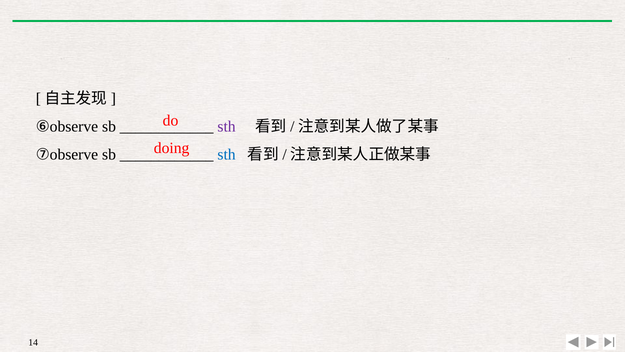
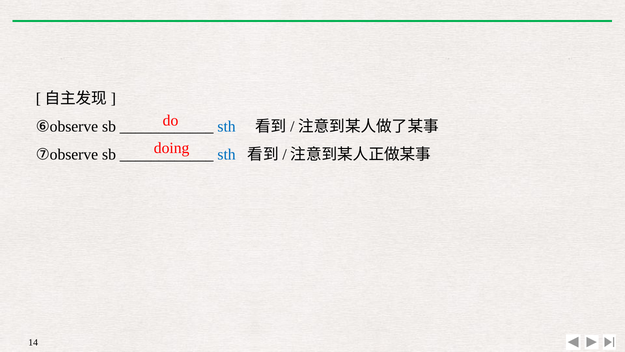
sth at (227, 126) colour: purple -> blue
